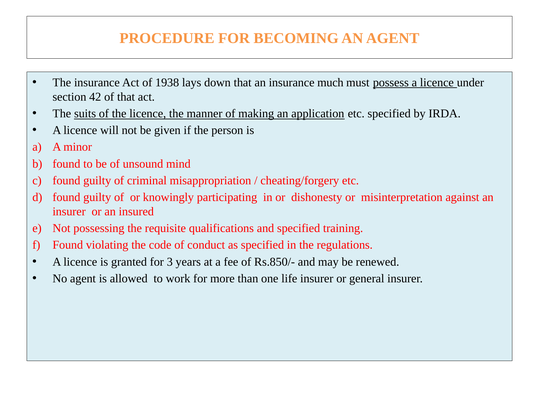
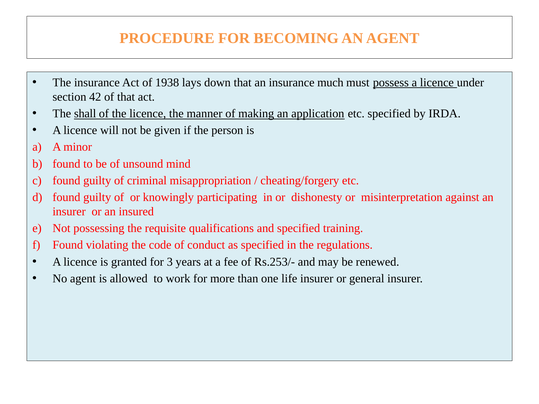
suits: suits -> shall
Rs.850/-: Rs.850/- -> Rs.253/-
